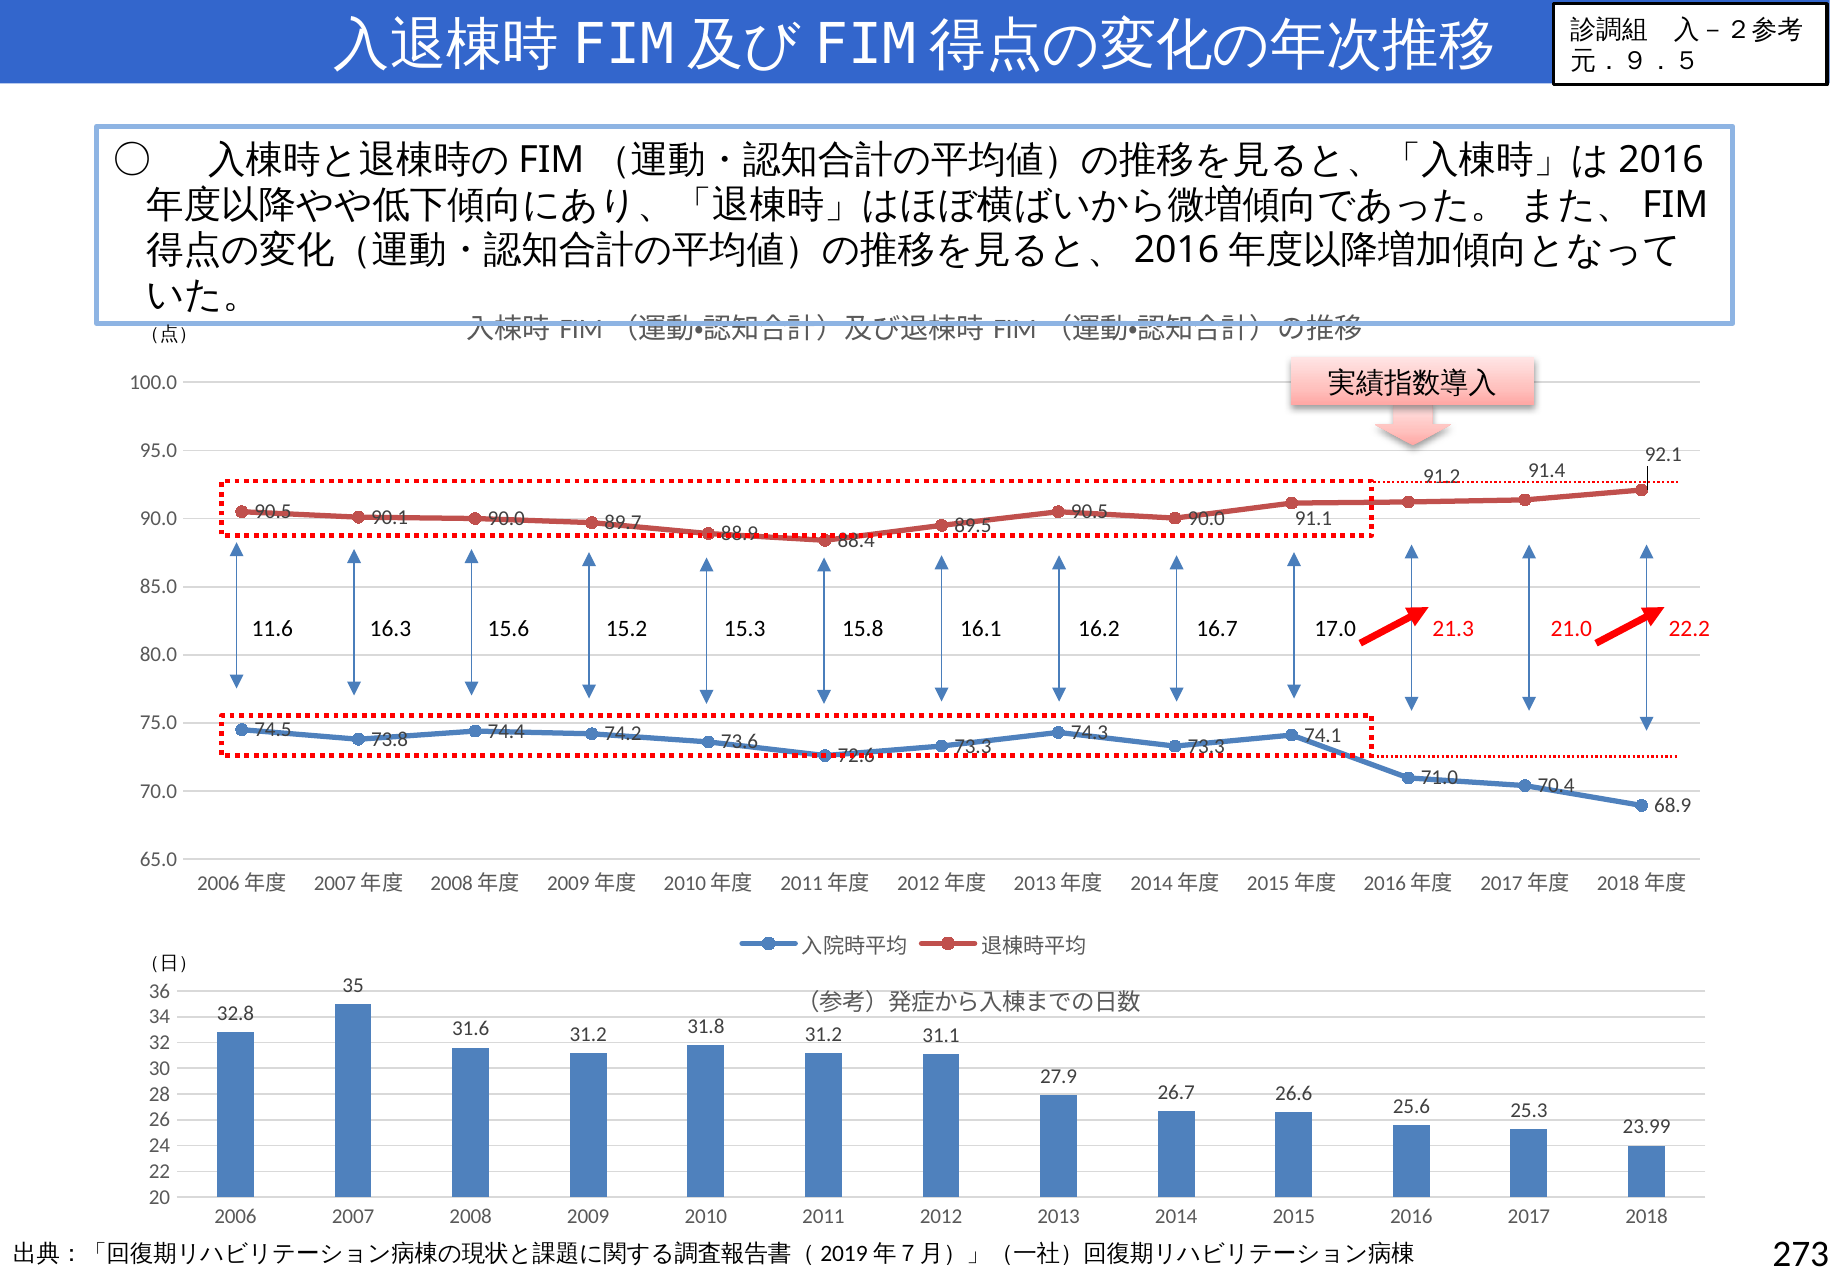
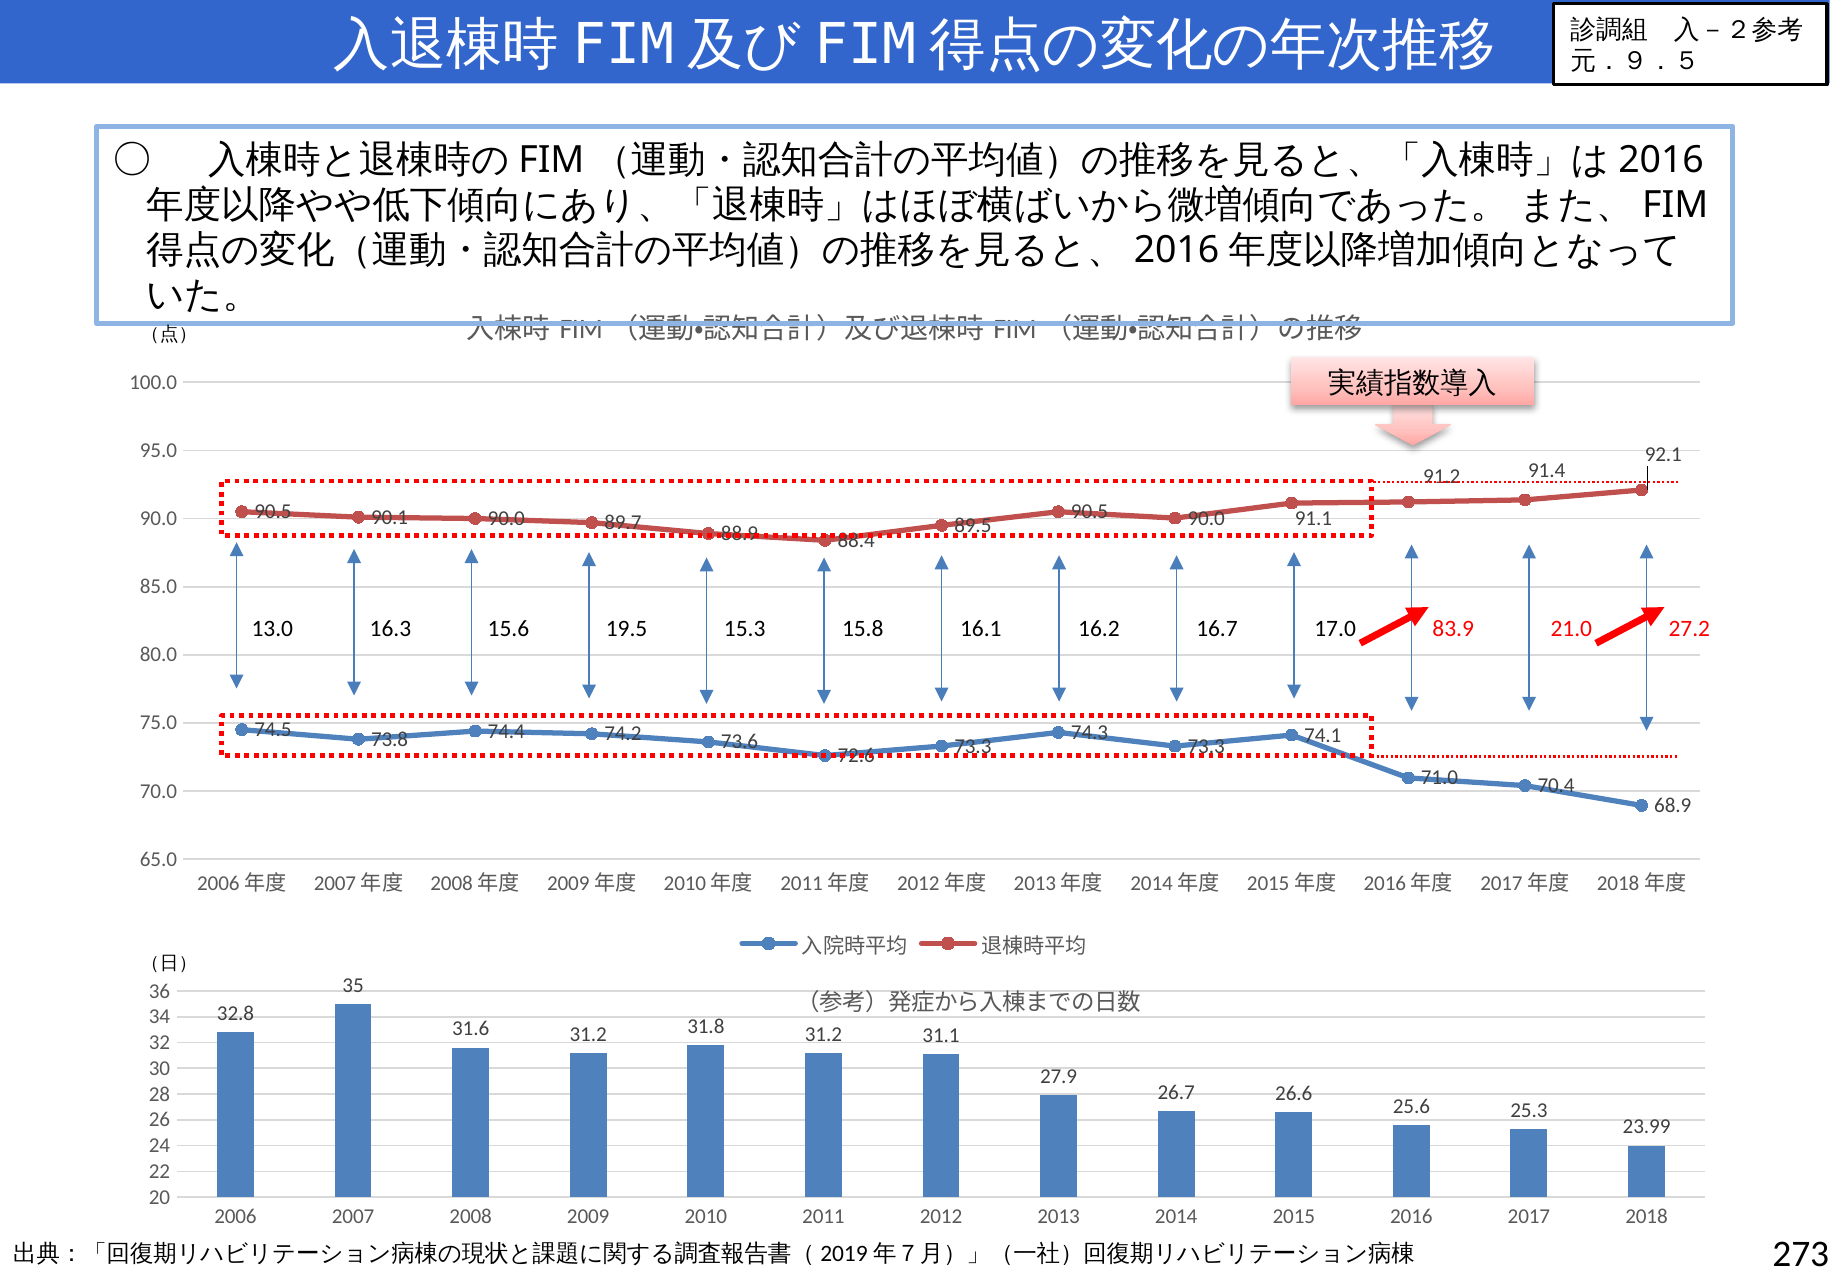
11.6: 11.6 -> 13.0
15.2: 15.2 -> 19.5
21.3: 21.3 -> 83.9
22.2: 22.2 -> 27.2
